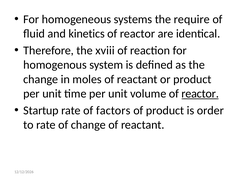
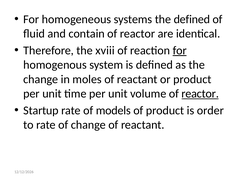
the require: require -> defined
kinetics: kinetics -> contain
for at (180, 50) underline: none -> present
factors: factors -> models
